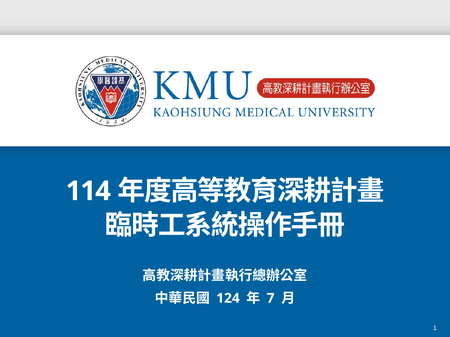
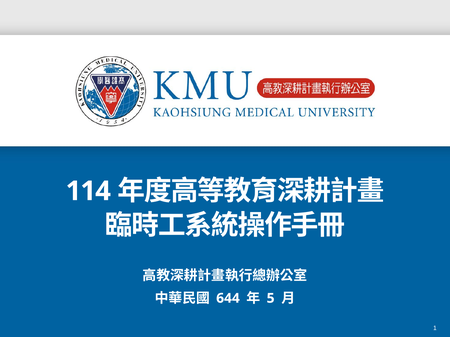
124: 124 -> 644
7: 7 -> 5
